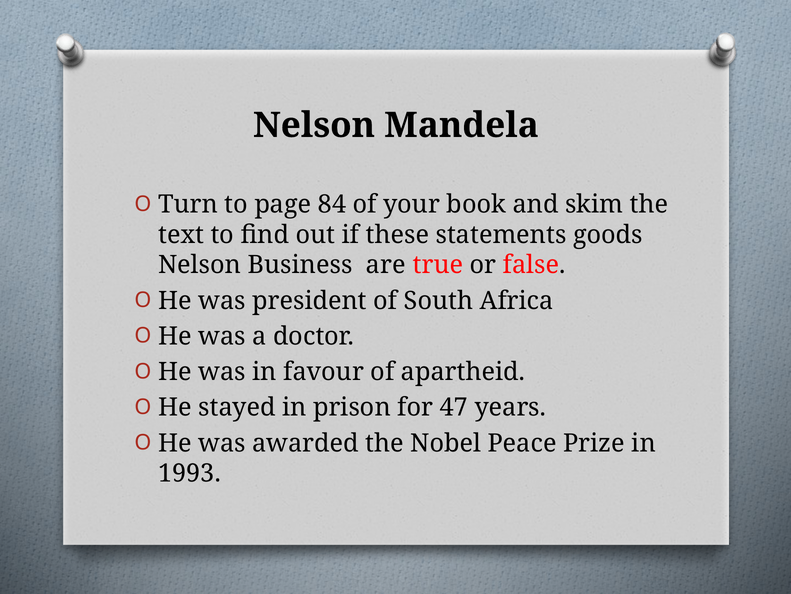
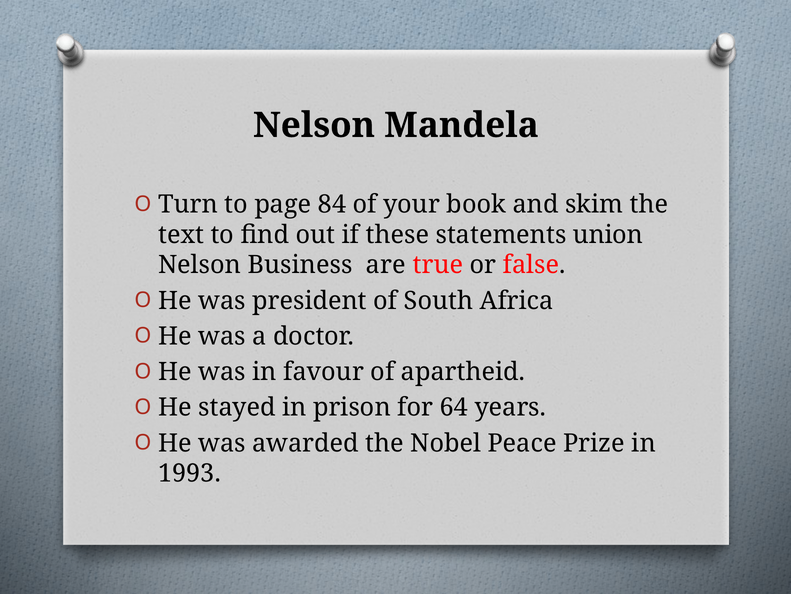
goods: goods -> union
47: 47 -> 64
